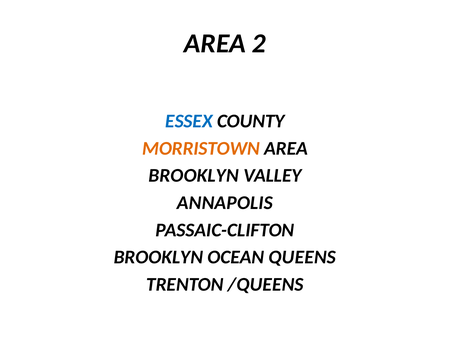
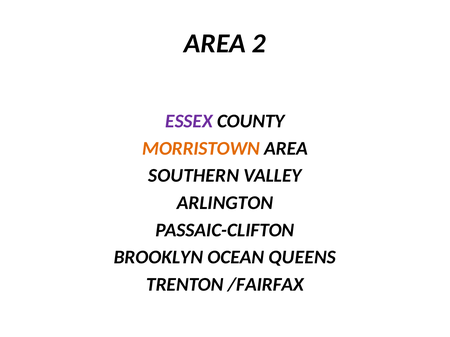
ESSEX colour: blue -> purple
BROOKLYN at (194, 176): BROOKLYN -> SOUTHERN
ANNAPOLIS: ANNAPOLIS -> ARLINGTON
/QUEENS: /QUEENS -> /FAIRFAX
